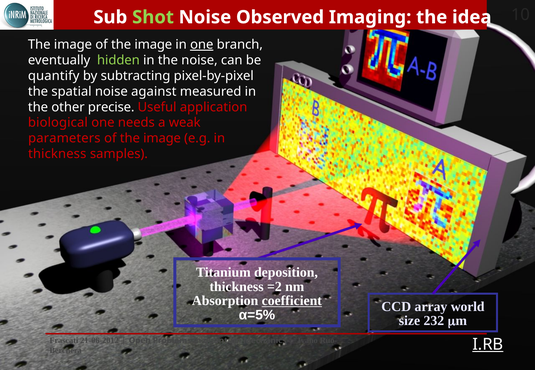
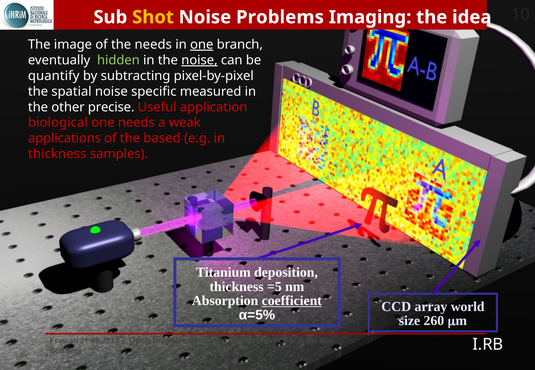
Shot colour: light green -> yellow
Noise Observed: Observed -> Problems
image of the image: image -> needs
noise at (199, 60) underline: none -> present
against: against -> specific
parameters: parameters -> applications
image at (162, 138): image -> based
=2: =2 -> =5
232: 232 -> 260
I.RB underline: present -> none
